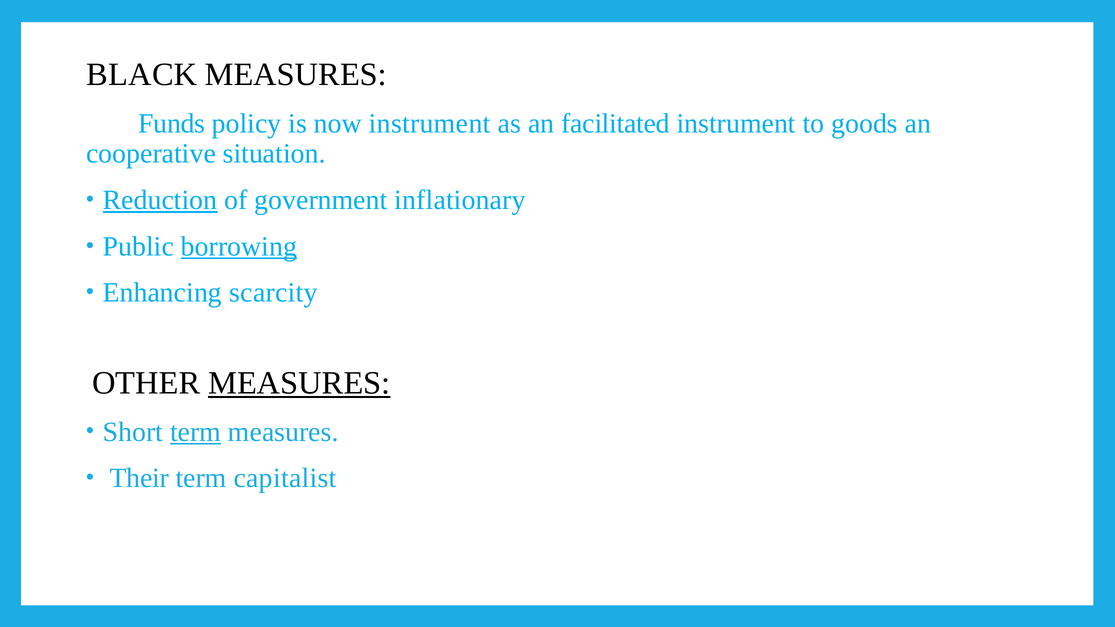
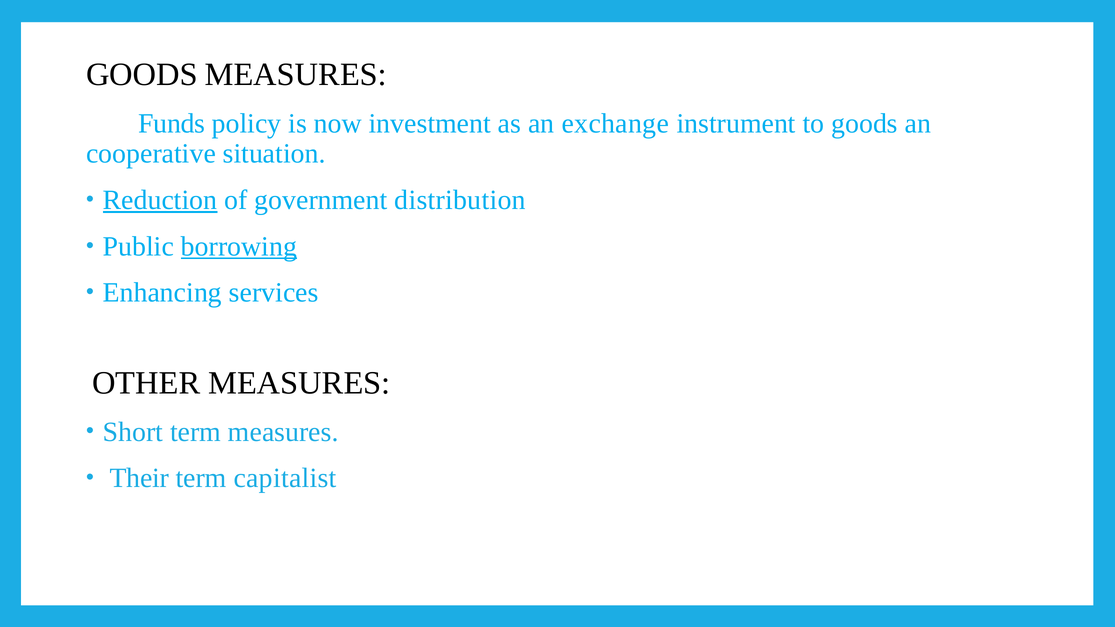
BLACK at (142, 75): BLACK -> GOODS
now instrument: instrument -> investment
facilitated: facilitated -> exchange
inflationary: inflationary -> distribution
scarcity: scarcity -> services
MEASURES at (299, 383) underline: present -> none
term at (196, 432) underline: present -> none
